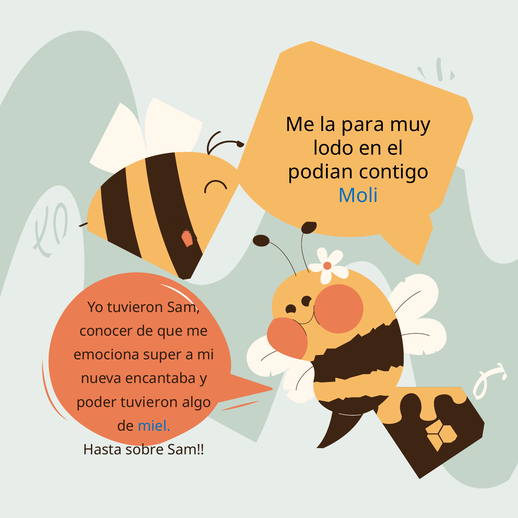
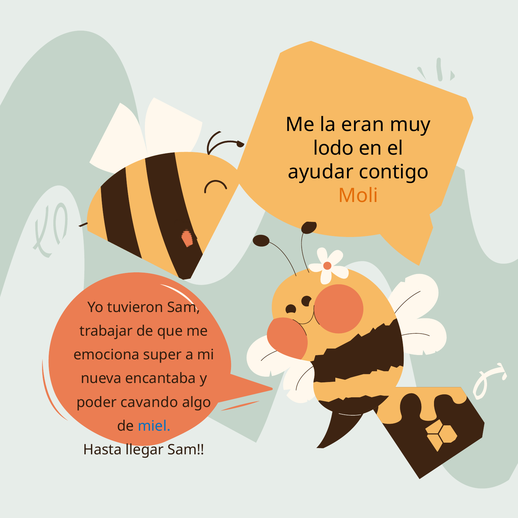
para: para -> eran
podian: podian -> ayudar
Moli colour: blue -> orange
conocer: conocer -> trabajar
poder tuvieron: tuvieron -> cavando
sobre: sobre -> llegar
